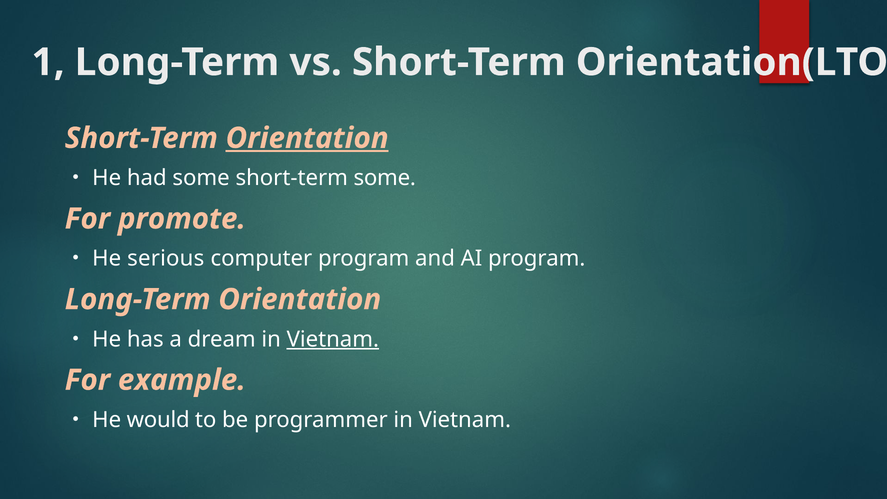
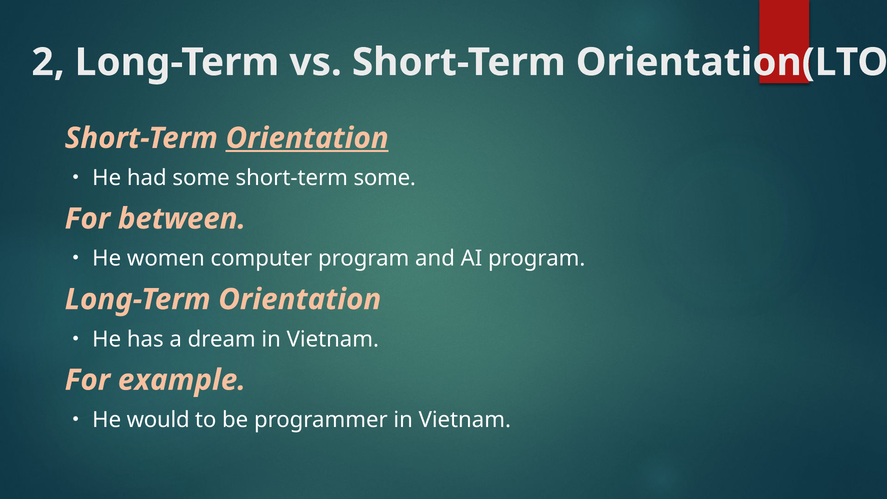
1: 1 -> 2
promote: promote -> between
serious: serious -> women
Vietnam at (333, 339) underline: present -> none
